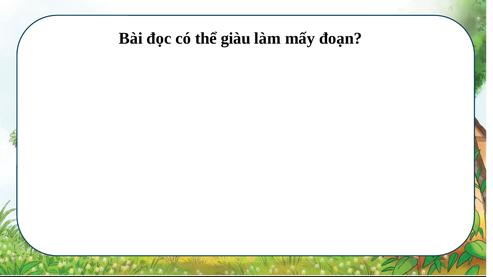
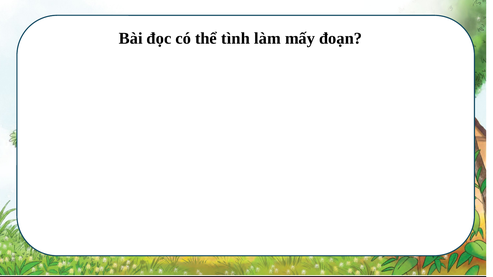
giàu: giàu -> tình
